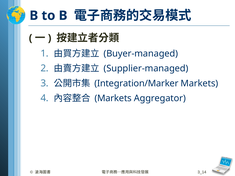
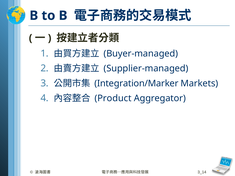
Markets at (113, 98): Markets -> Product
